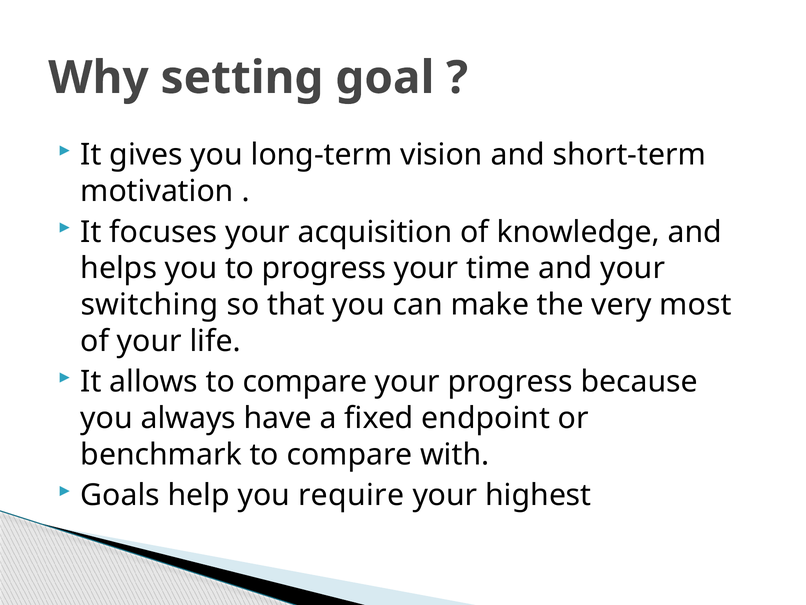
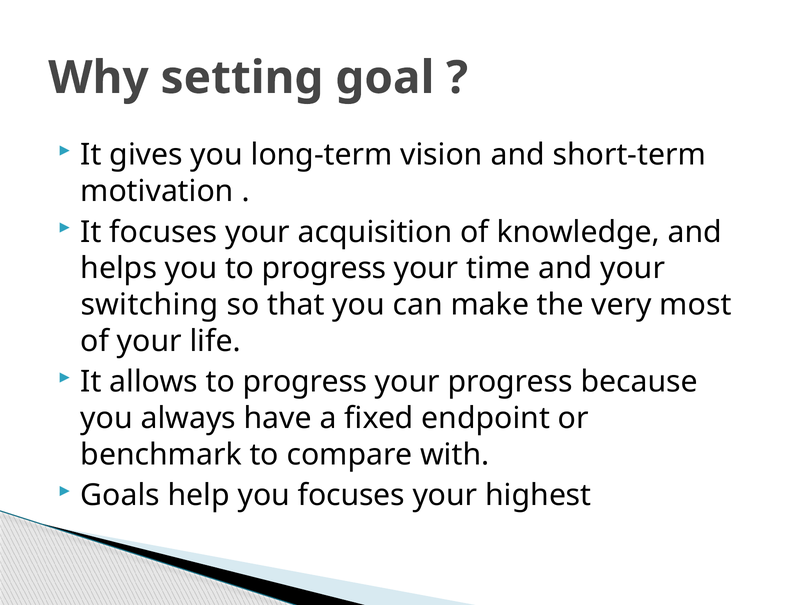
allows to compare: compare -> progress
you require: require -> focuses
